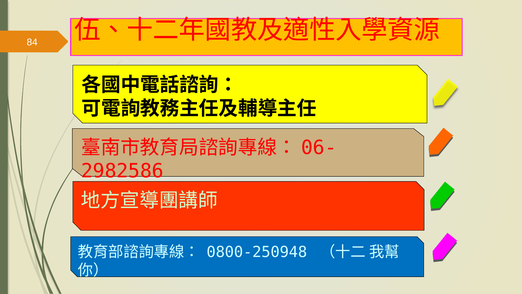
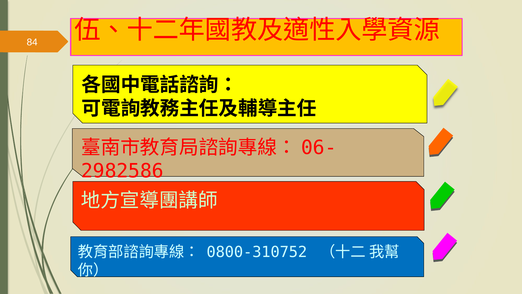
0800-250948: 0800-250948 -> 0800-310752
